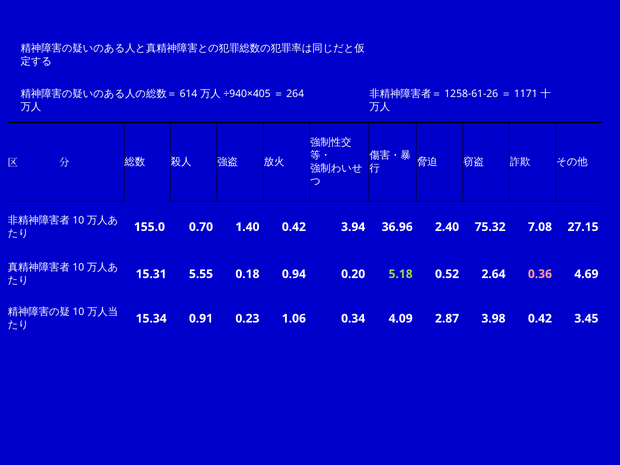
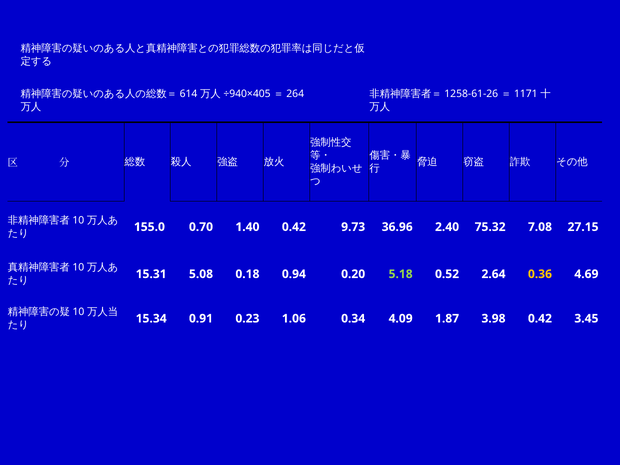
3.94: 3.94 -> 9.73
5.55: 5.55 -> 5.08
0.36 colour: pink -> yellow
2.87: 2.87 -> 1.87
